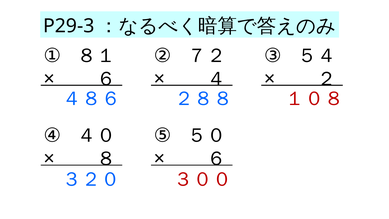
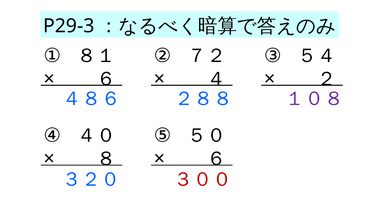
１０８ colour: red -> purple
